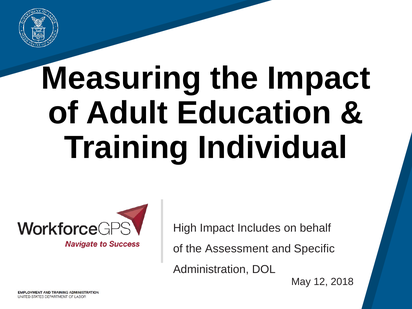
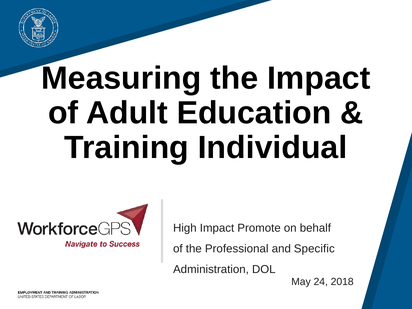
Includes: Includes -> Promote
Assessment: Assessment -> Professional
12: 12 -> 24
